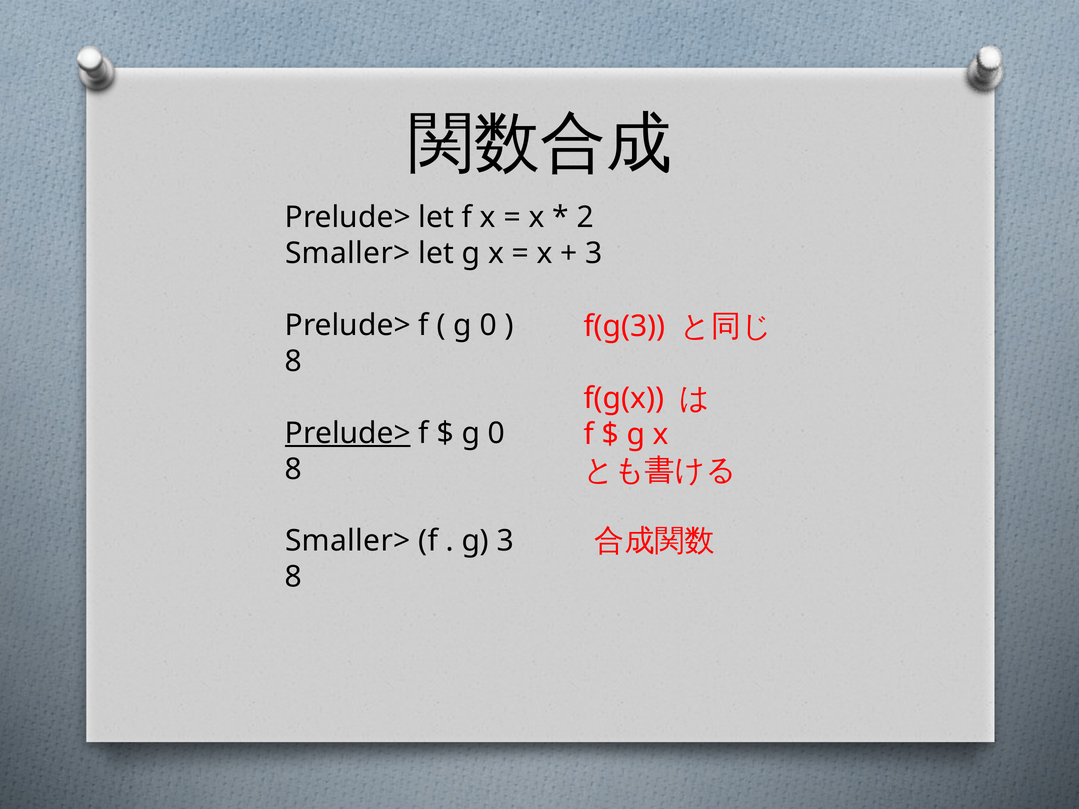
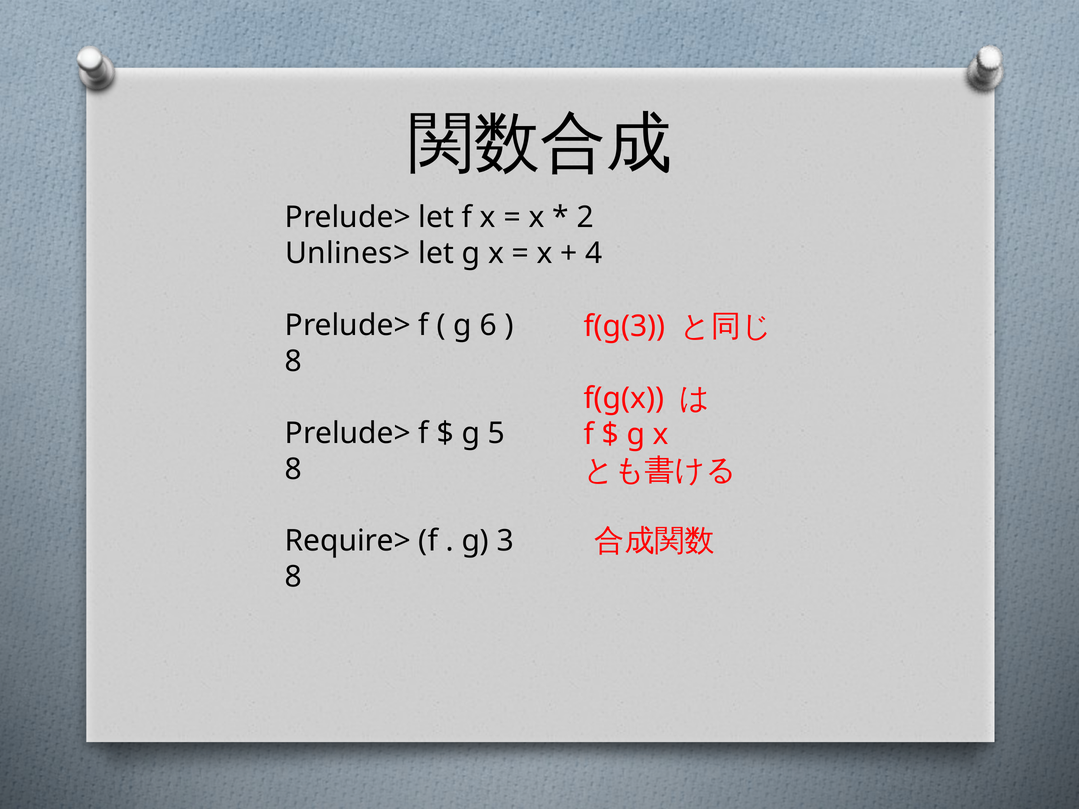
Smaller> at (348, 253): Smaller> -> Unlines>
3 at (594, 253): 3 -> 4
0 at (488, 325): 0 -> 6
Prelude> at (348, 433) underline: present -> none
0 at (496, 433): 0 -> 5
Smaller> at (348, 541): Smaller> -> Require>
